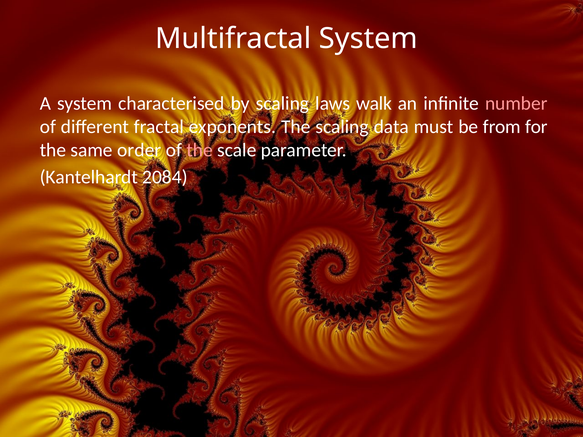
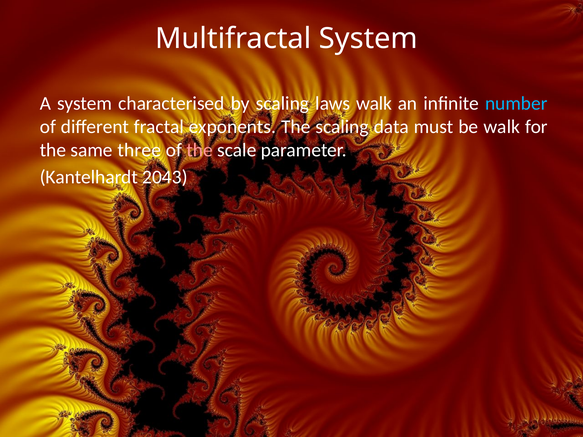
number colour: pink -> light blue
be from: from -> walk
order: order -> three
2084: 2084 -> 2043
